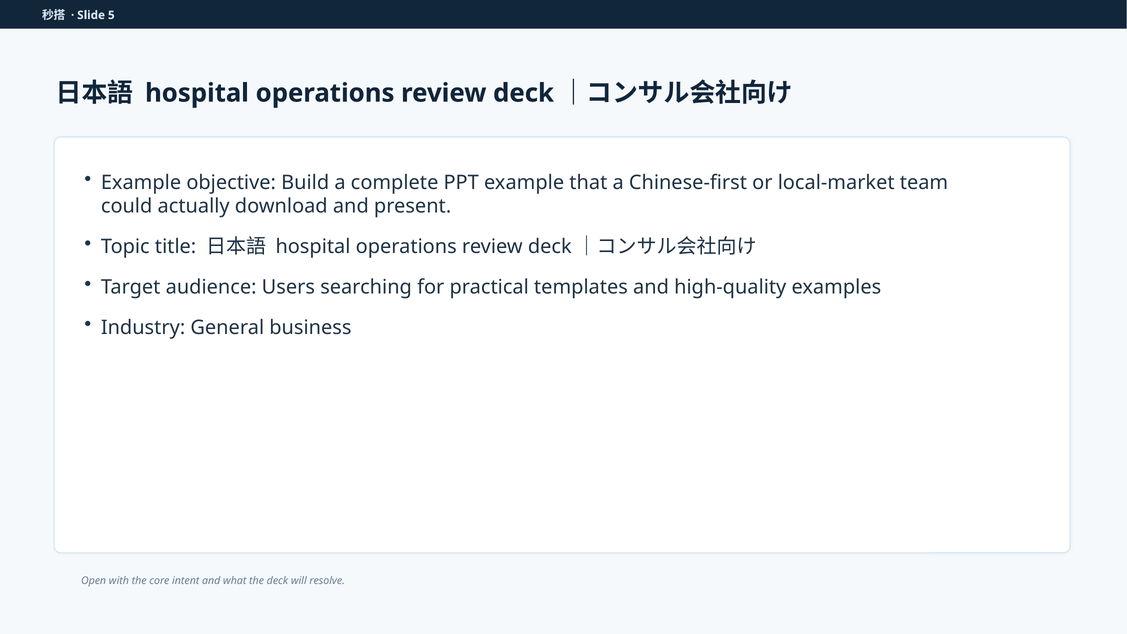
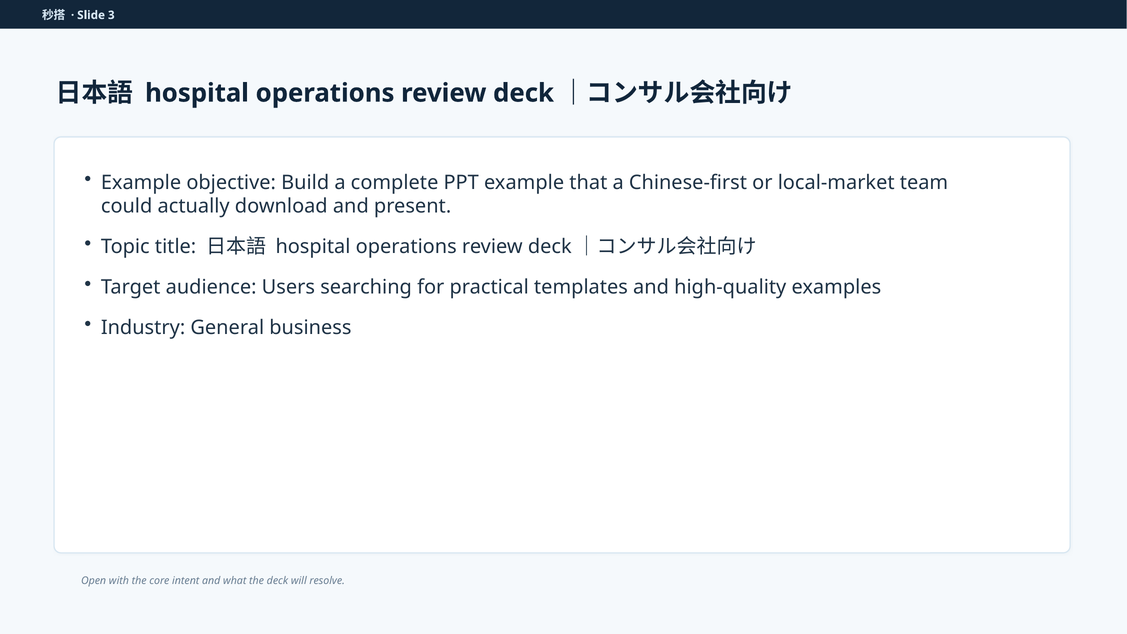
5: 5 -> 3
